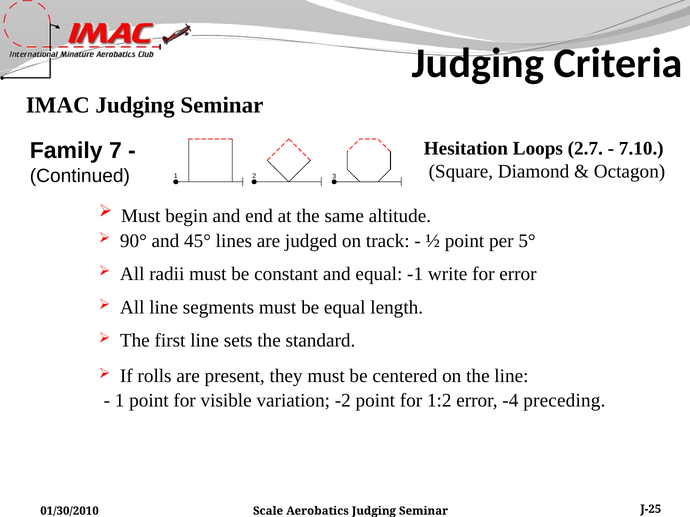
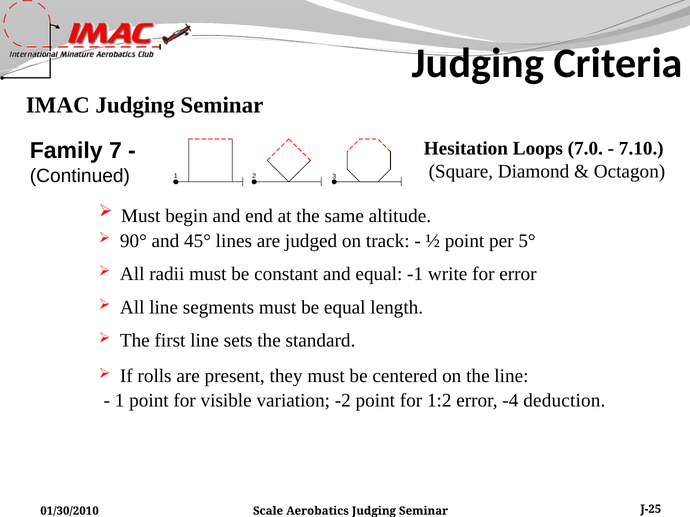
2.7: 2.7 -> 7.0
preceding: preceding -> deduction
